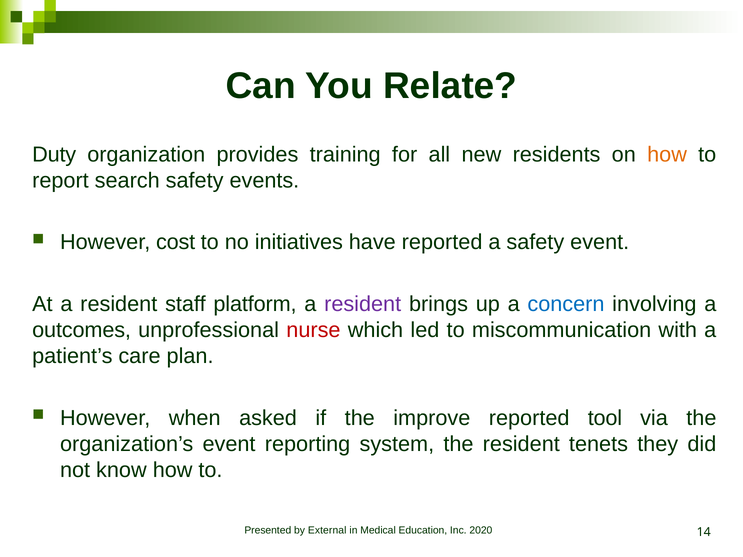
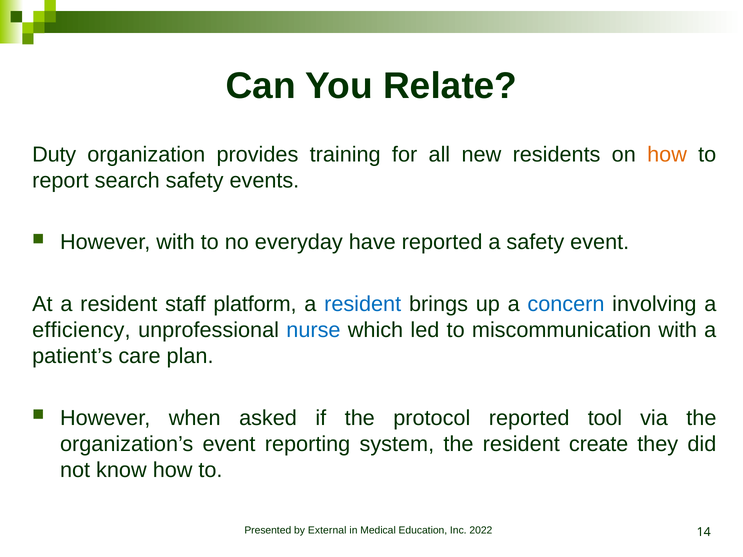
However cost: cost -> with
initiatives: initiatives -> everyday
resident at (363, 304) colour: purple -> blue
outcomes: outcomes -> efficiency
nurse colour: red -> blue
improve: improve -> protocol
tenets: tenets -> create
2020: 2020 -> 2022
